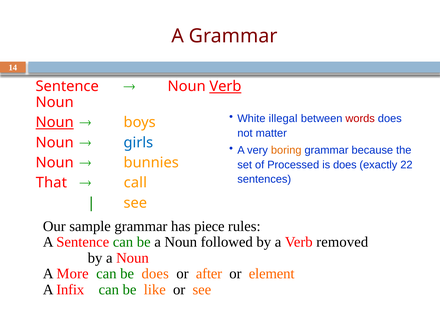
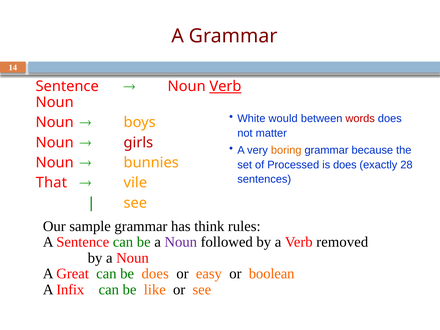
illegal: illegal -> would
Noun at (55, 122) underline: present -> none
girls colour: blue -> red
22: 22 -> 28
call: call -> vile
piece: piece -> think
Noun at (181, 242) colour: black -> purple
More: More -> Great
after: after -> easy
element: element -> boolean
